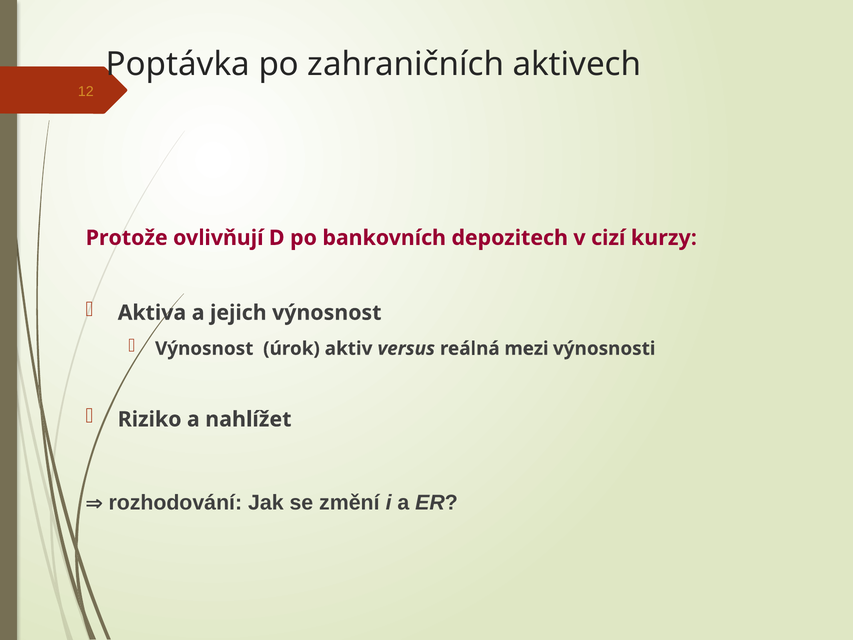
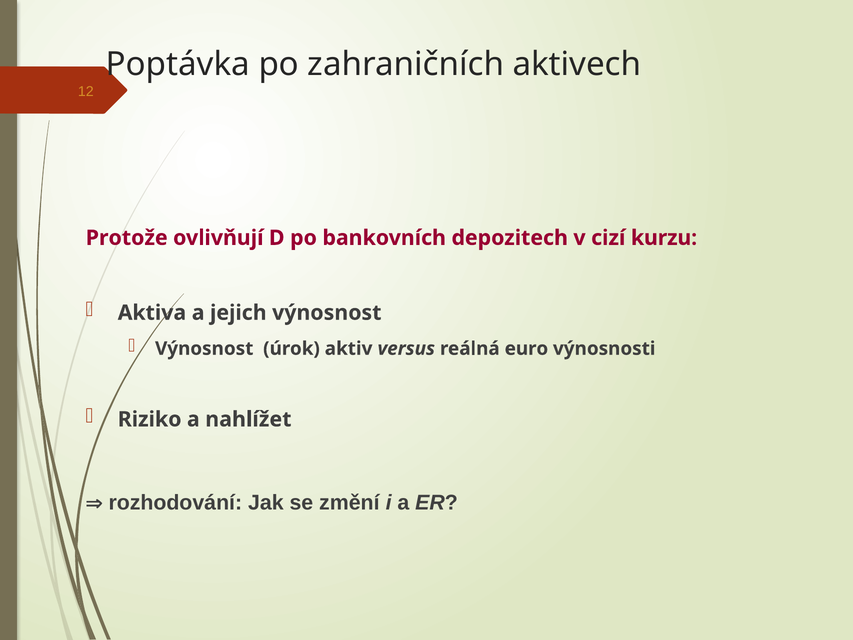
kurzy: kurzy -> kurzu
mezi: mezi -> euro
